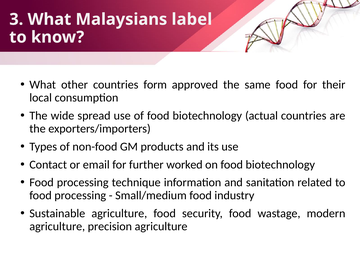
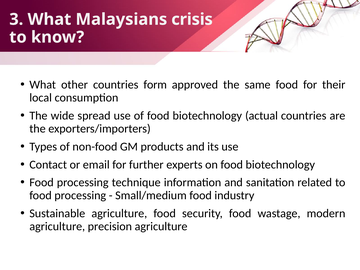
label: label -> crisis
worked: worked -> experts
